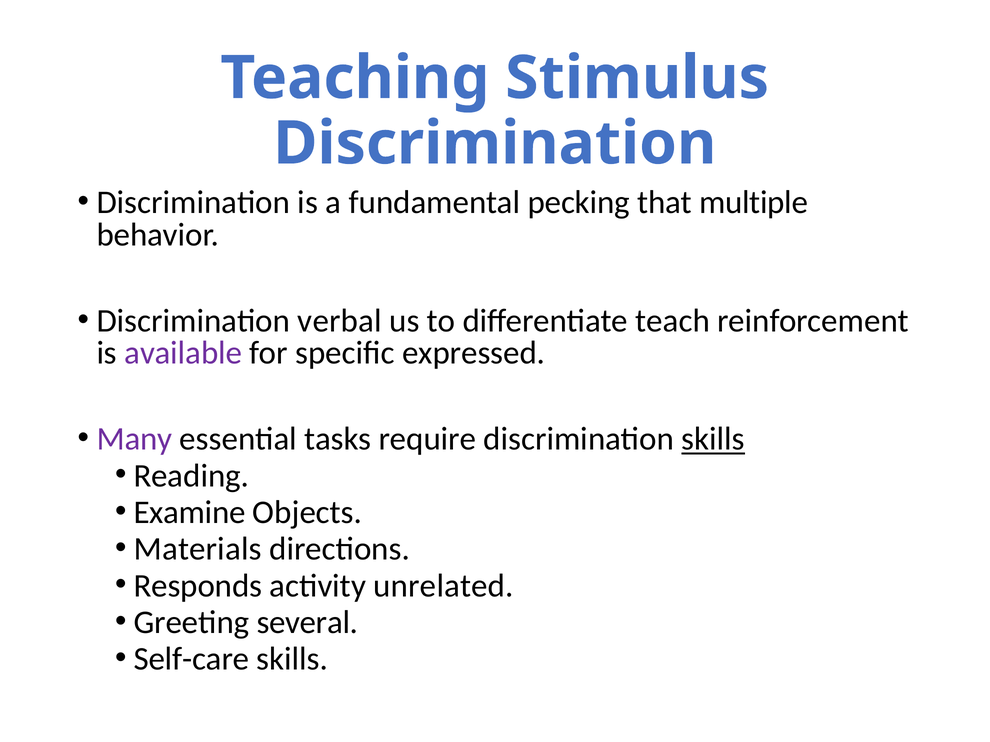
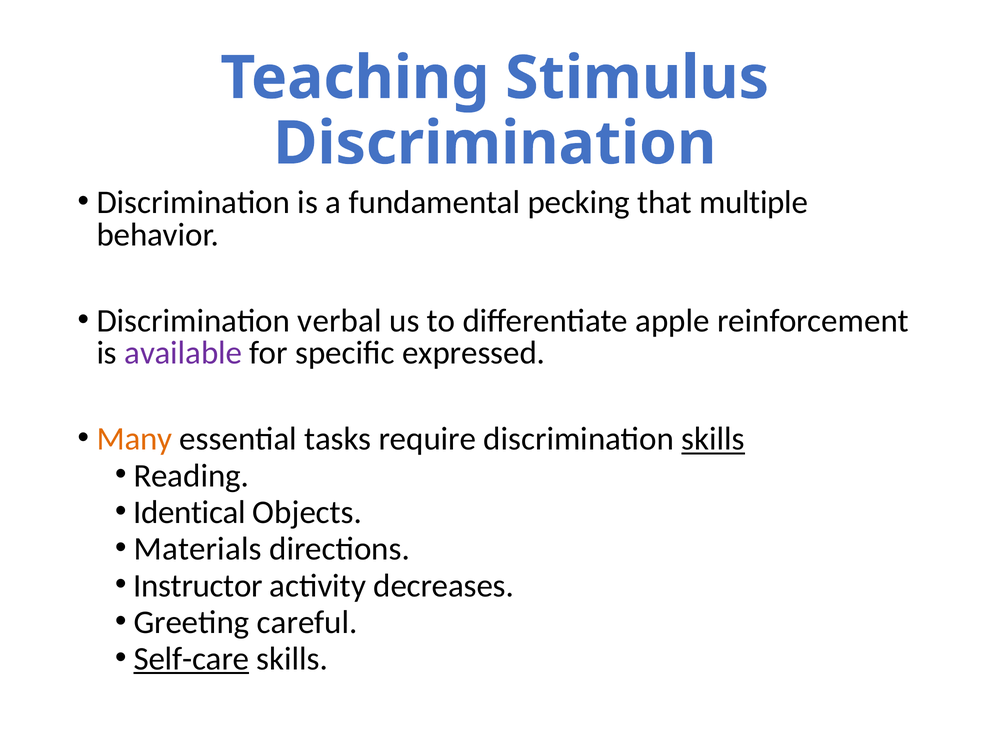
teach: teach -> apple
Many colour: purple -> orange
Examine: Examine -> Identical
Responds: Responds -> Instructor
unrelated: unrelated -> decreases
several: several -> careful
Self-care underline: none -> present
